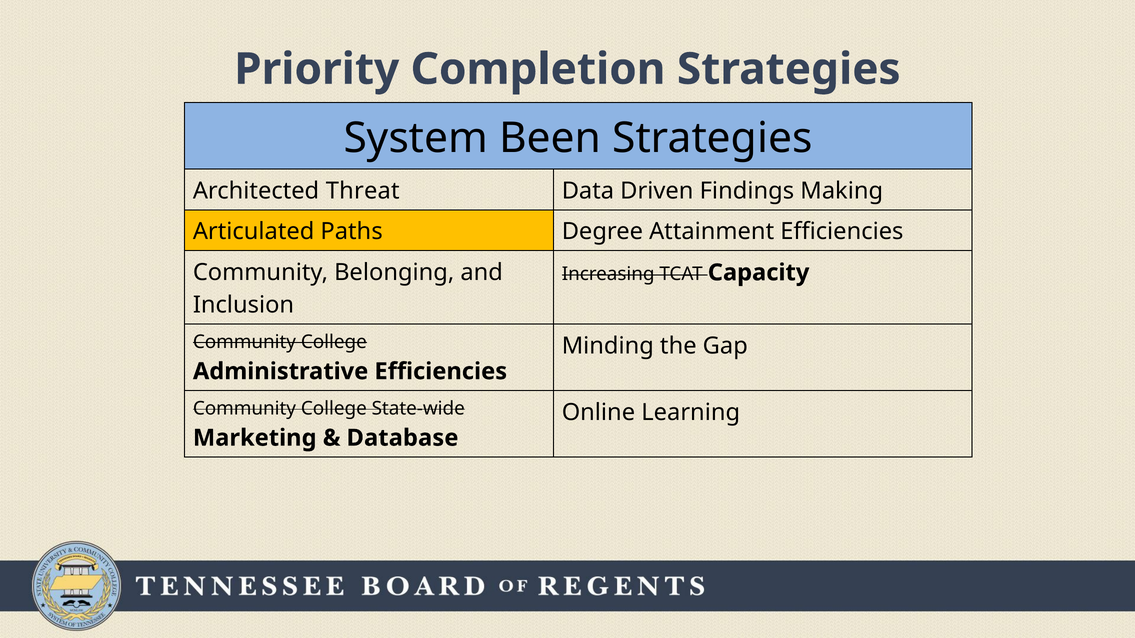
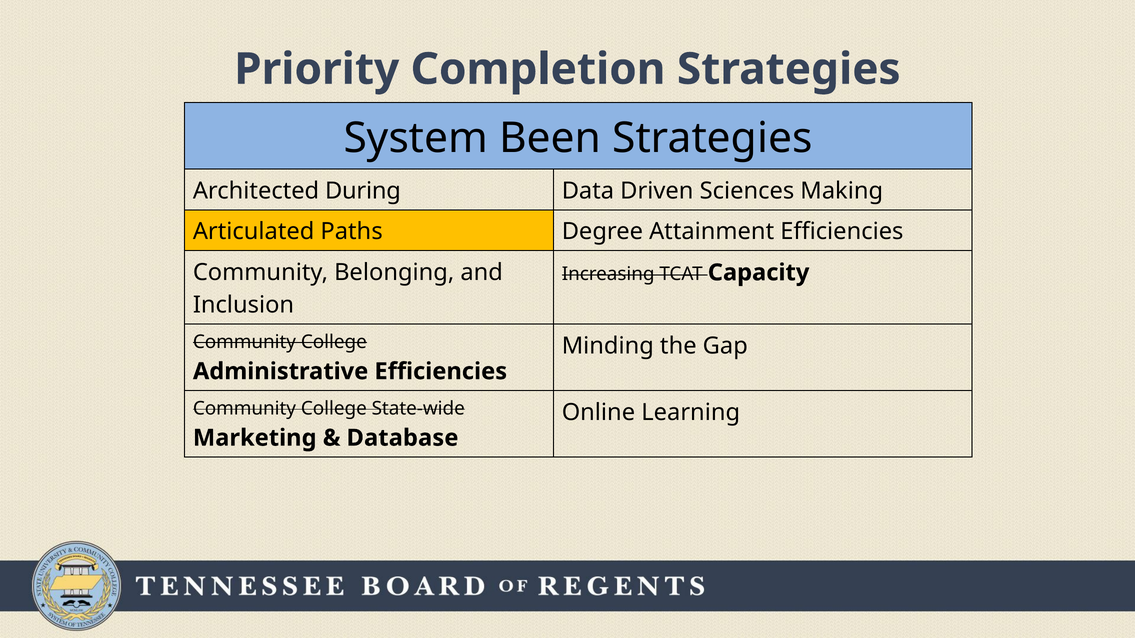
Threat: Threat -> During
Findings: Findings -> Sciences
